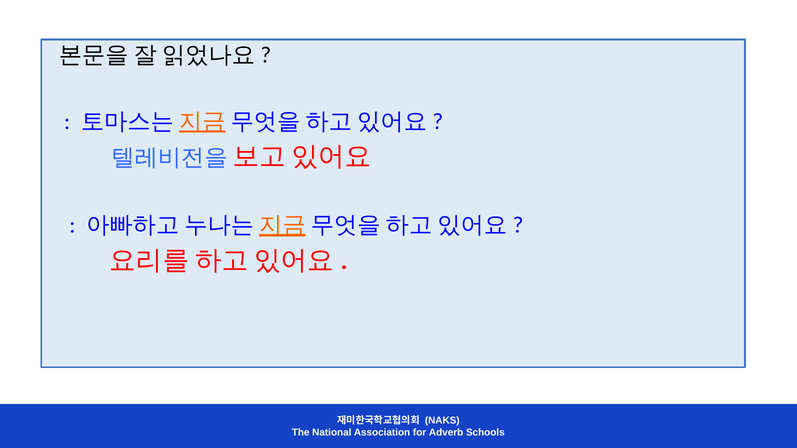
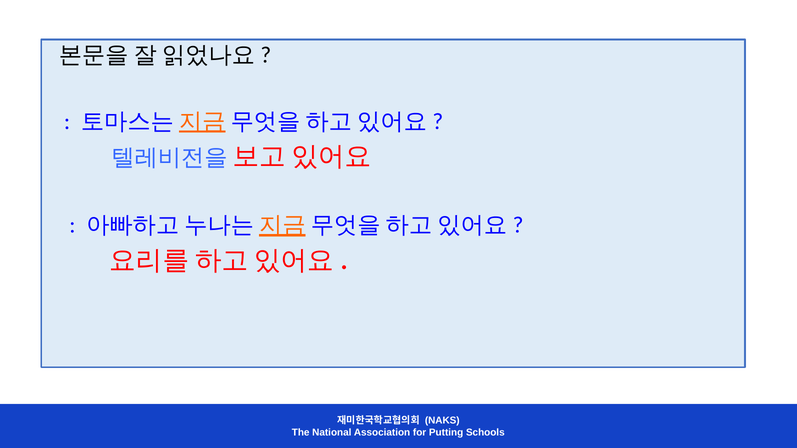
Adverb: Adverb -> Putting
